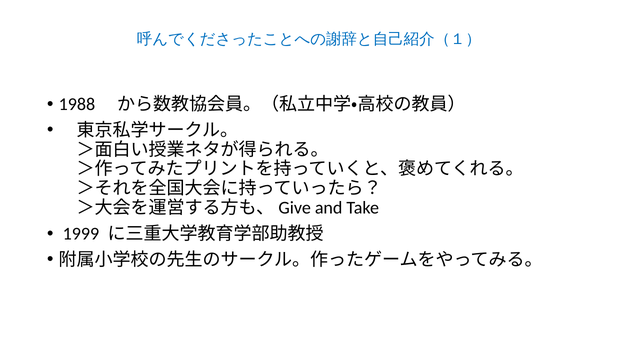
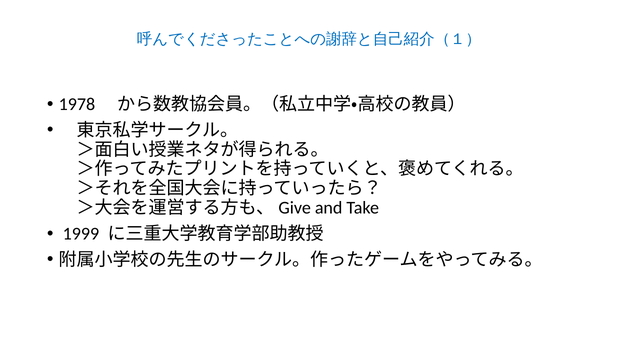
1988: 1988 -> 1978
